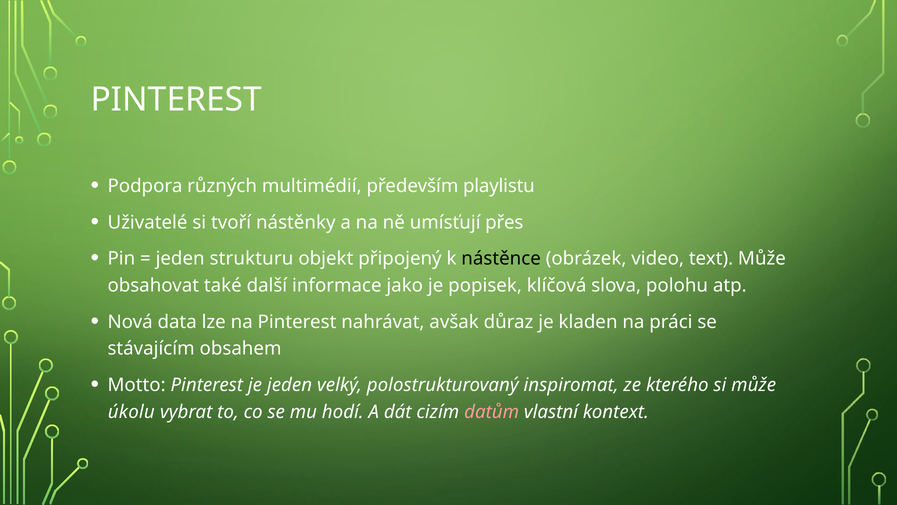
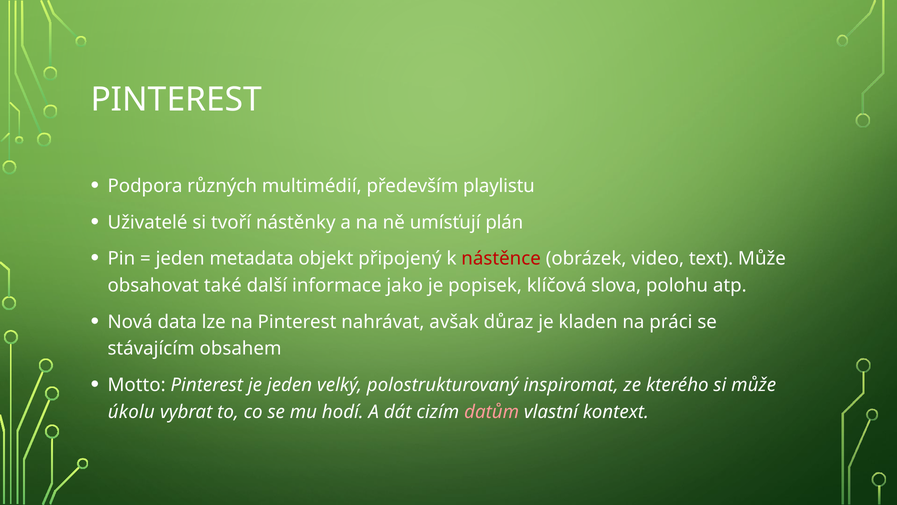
přes: přes -> plán
strukturu: strukturu -> metadata
nástěnce colour: black -> red
